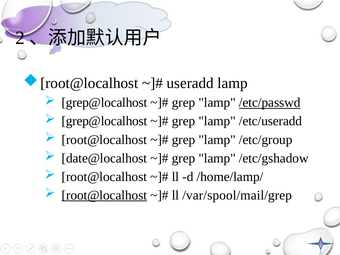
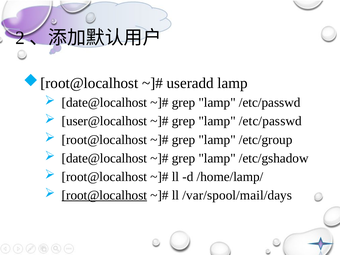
grep@localhost at (104, 103): grep@localhost -> date@localhost
/etc/passwd at (270, 103) underline: present -> none
grep@localhost at (104, 121): grep@localhost -> user@localhost
/etc/useradd at (270, 121): /etc/useradd -> /etc/passwd
/var/spool/mail/grep: /var/spool/mail/grep -> /var/spool/mail/days
